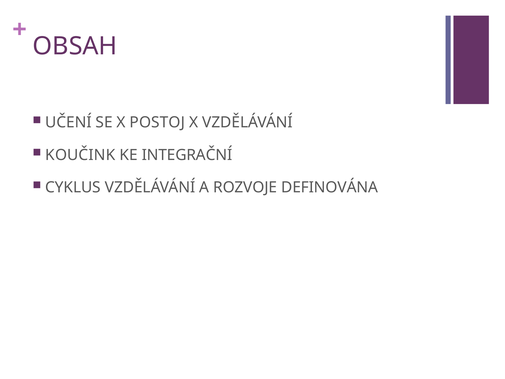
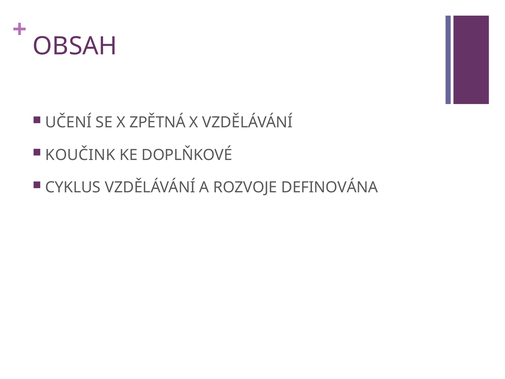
POSTOJ: POSTOJ -> ZPĚTNÁ
INTEGRAČNÍ: INTEGRAČNÍ -> DOPLŇKOVÉ
